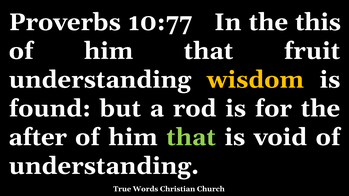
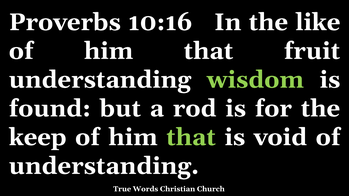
10:77: 10:77 -> 10:16
this: this -> like
wisdom colour: yellow -> light green
after: after -> keep
